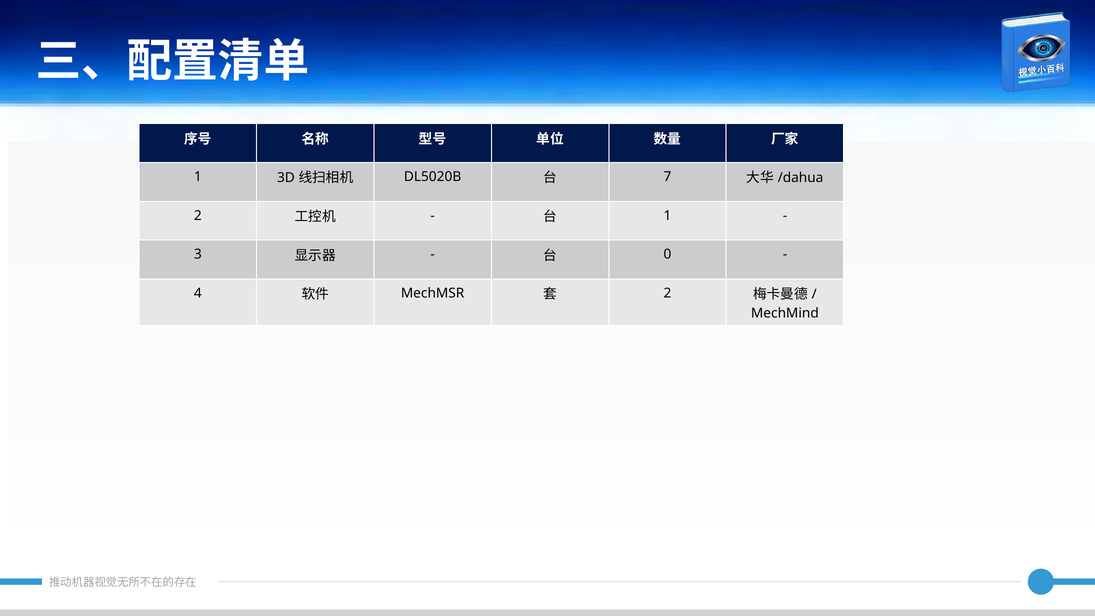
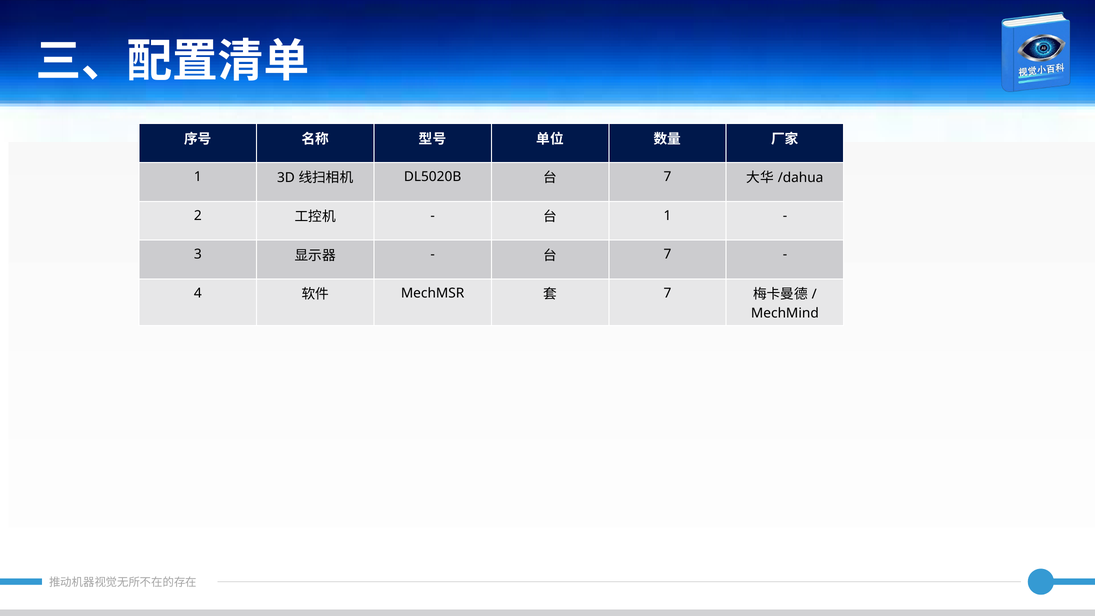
0 at (668, 254): 0 -> 7
2 at (668, 293): 2 -> 7
